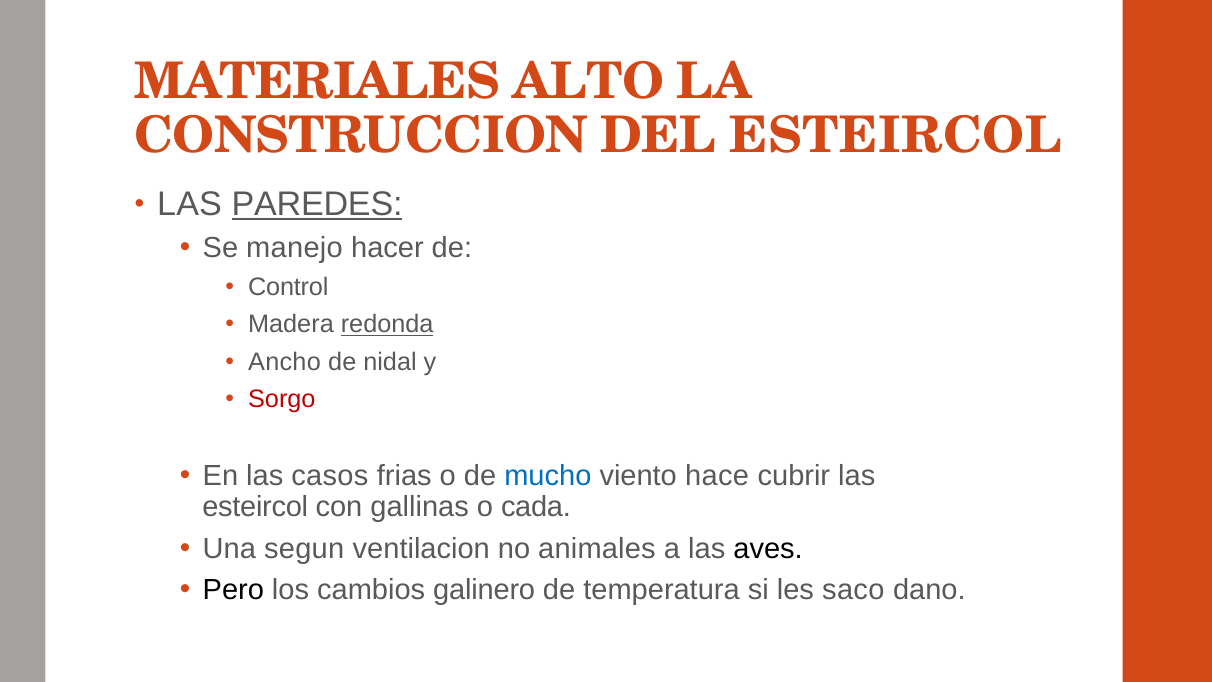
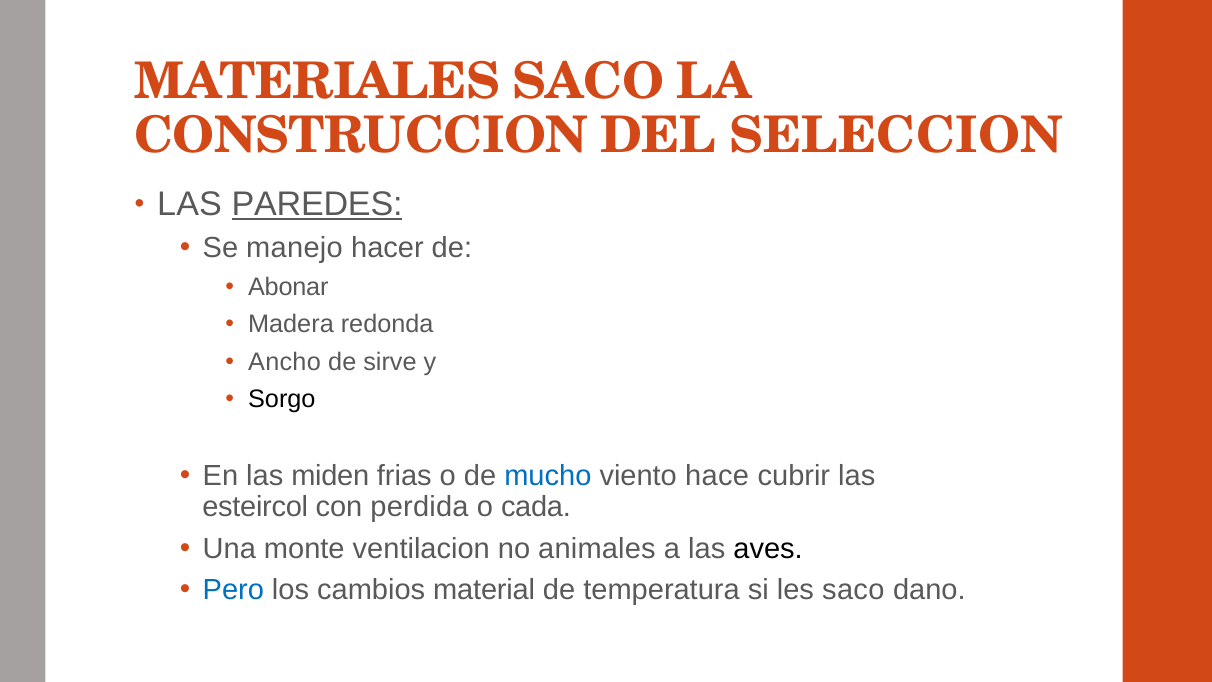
MATERIALES ALTO: ALTO -> SACO
DEL ESTEIRCOL: ESTEIRCOL -> SELECCION
Control: Control -> Abonar
redonda underline: present -> none
nidal: nidal -> sirve
Sorgo colour: red -> black
casos: casos -> miden
gallinas: gallinas -> perdida
segun: segun -> monte
Pero colour: black -> blue
galinero: galinero -> material
